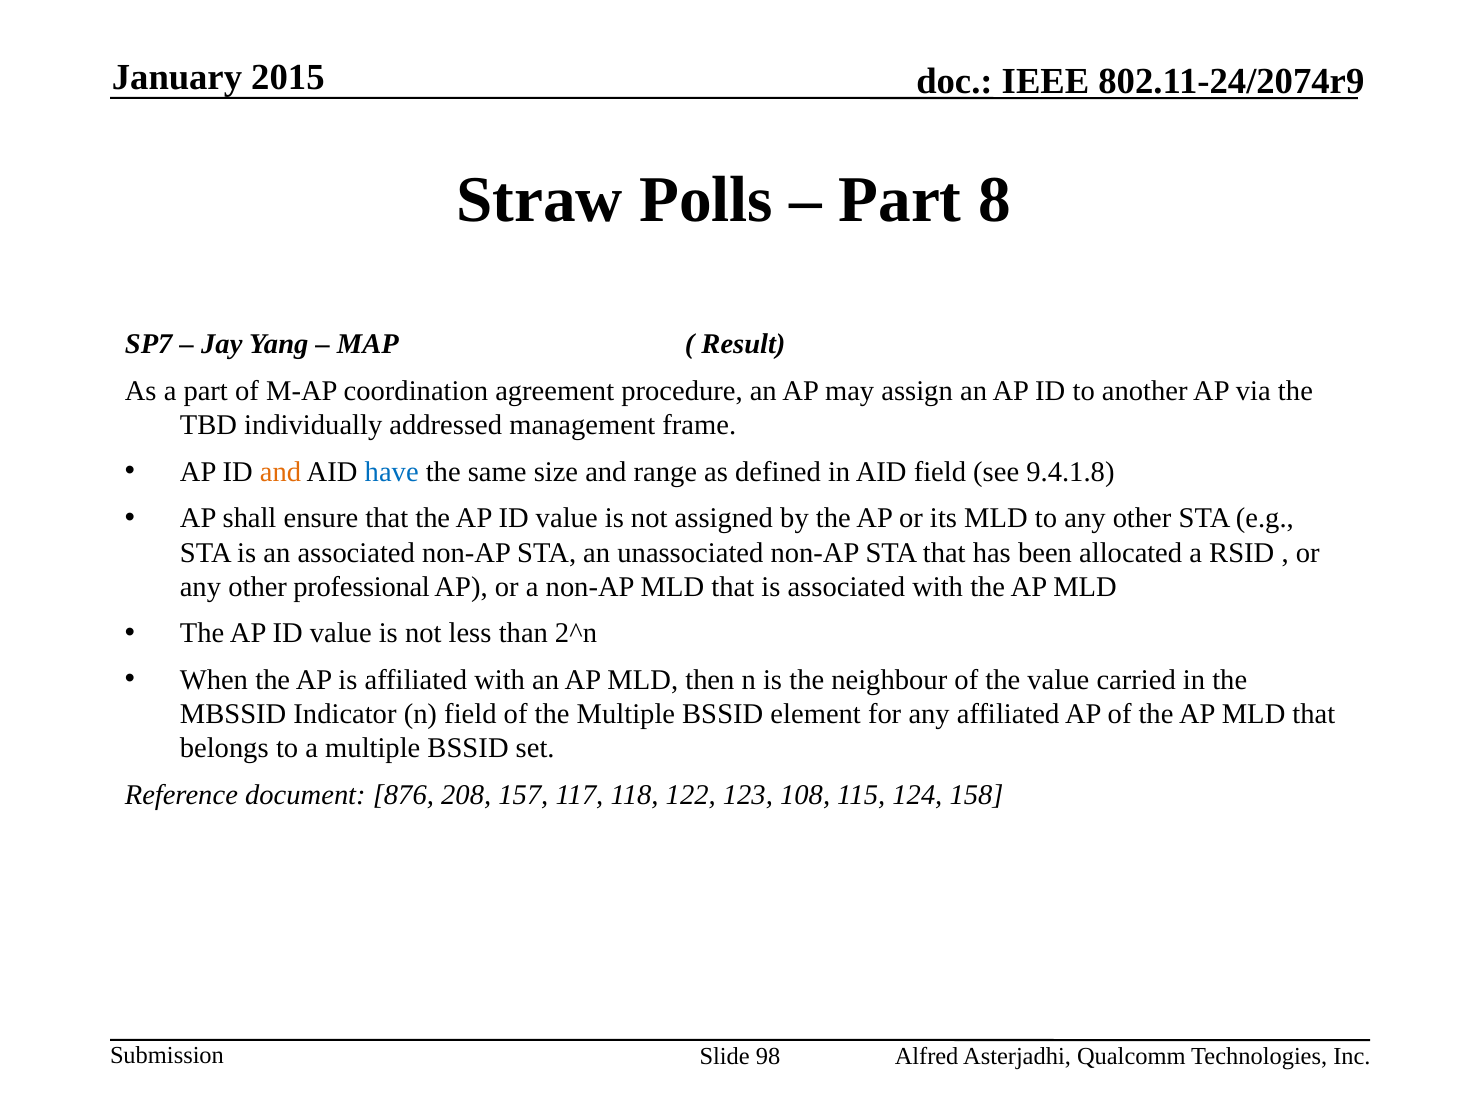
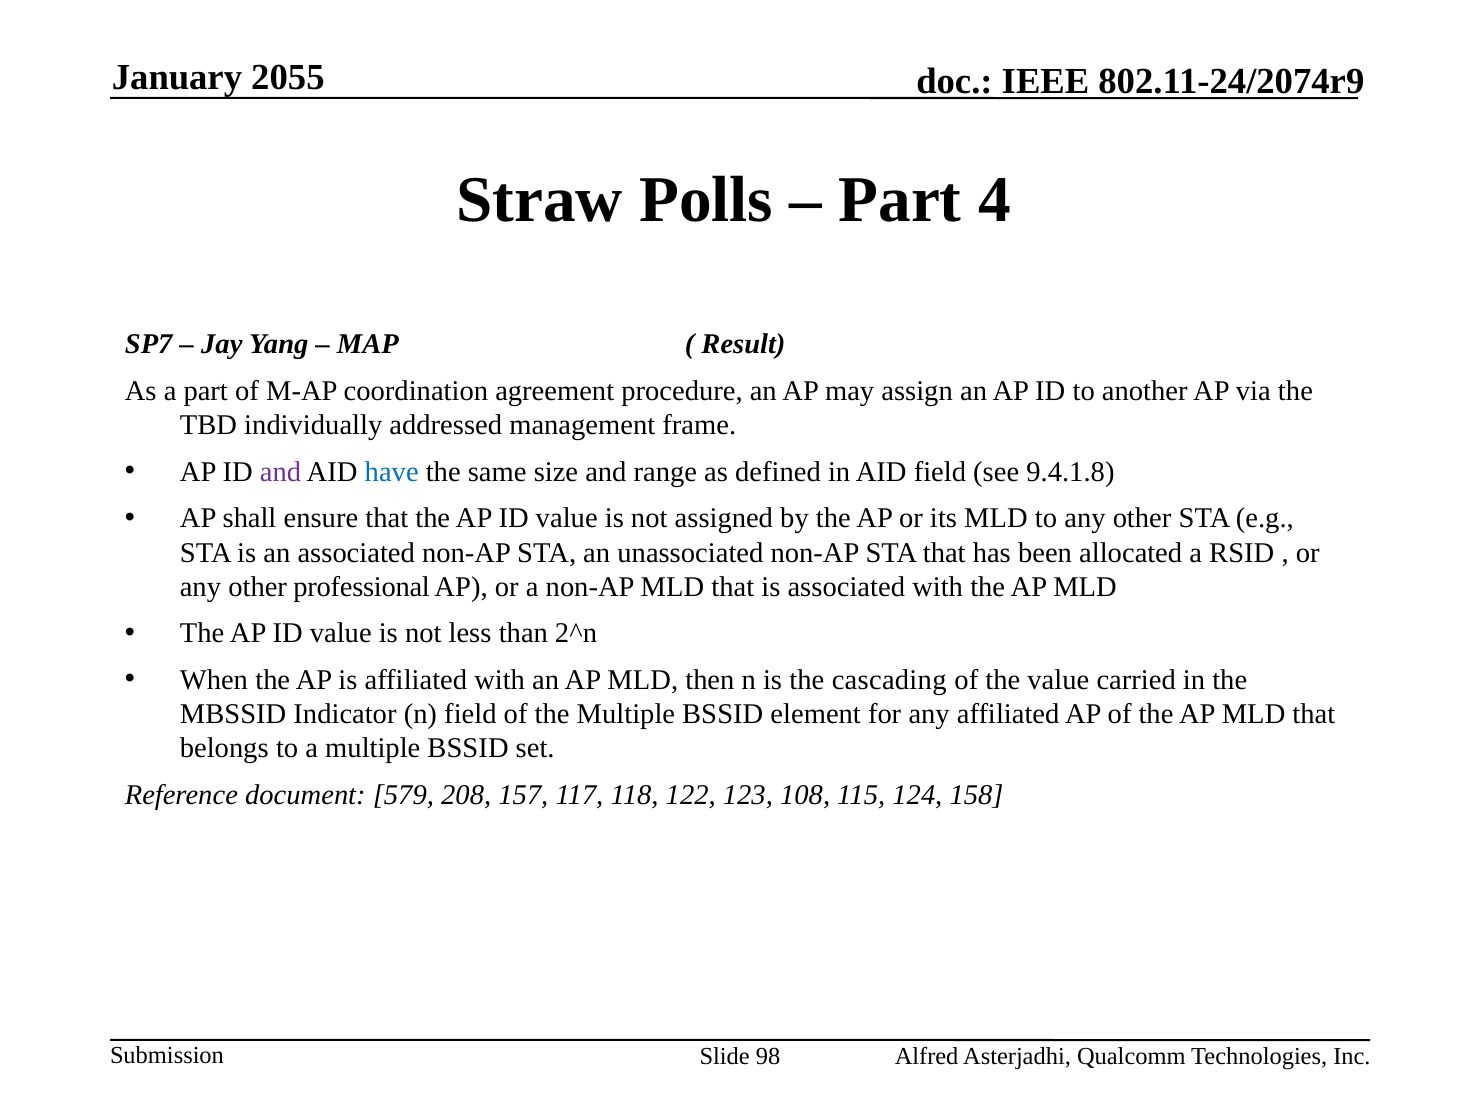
2015: 2015 -> 2055
8: 8 -> 4
and at (281, 472) colour: orange -> purple
neighbour: neighbour -> cascading
876: 876 -> 579
